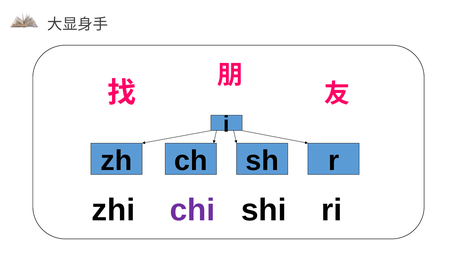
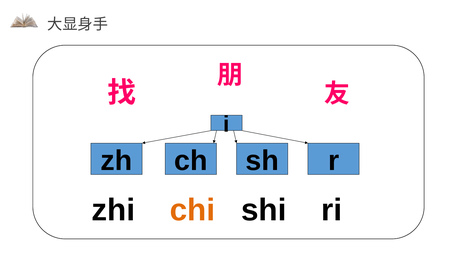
chi colour: purple -> orange
